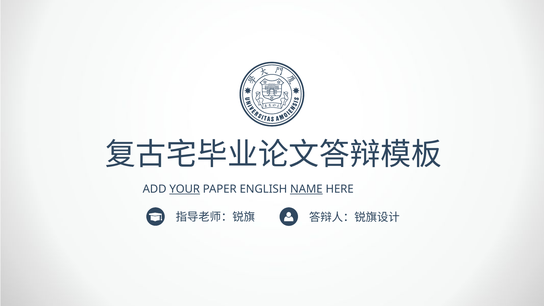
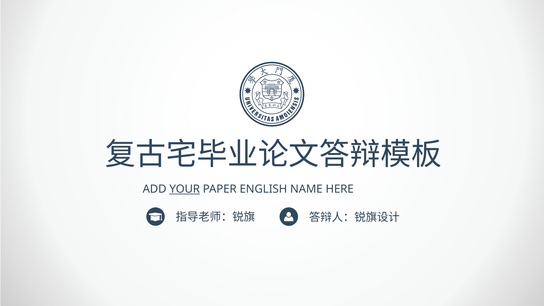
NAME underline: present -> none
